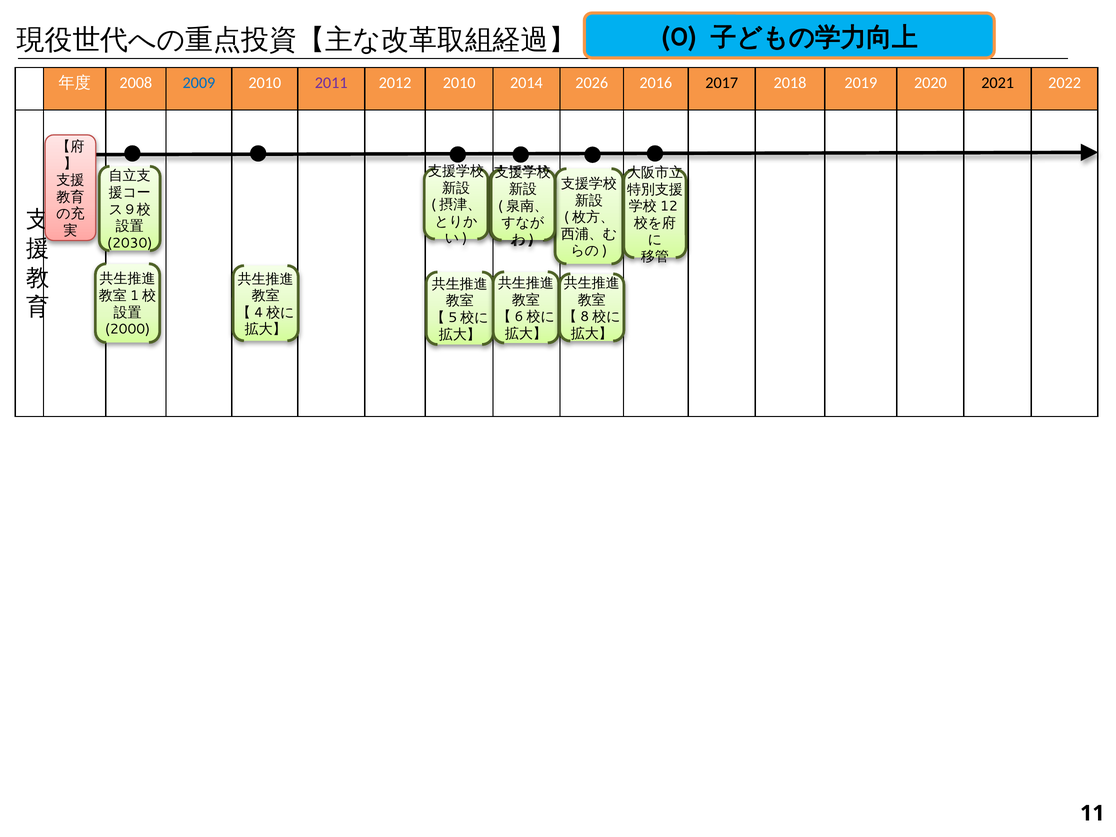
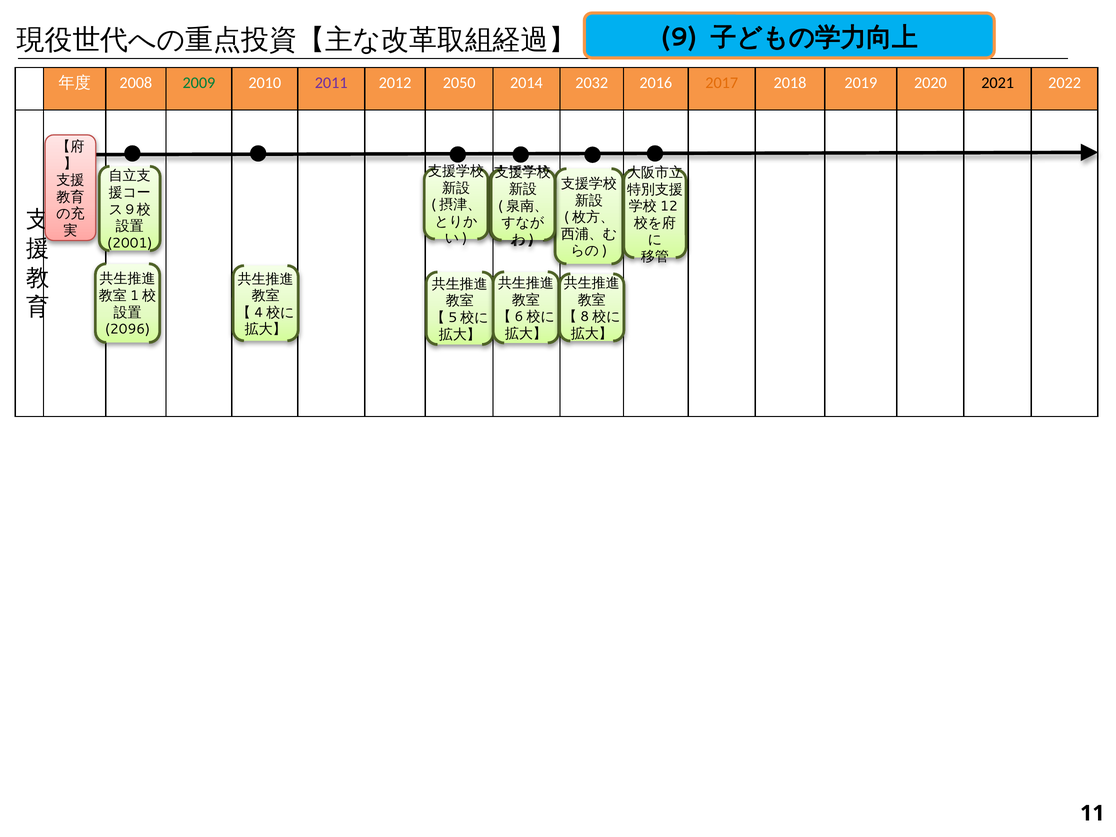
0: 0 -> 9
2009 colour: blue -> green
2012 2010: 2010 -> 2050
2026: 2026 -> 2032
2017 colour: black -> orange
2030: 2030 -> 2001
2000: 2000 -> 2096
